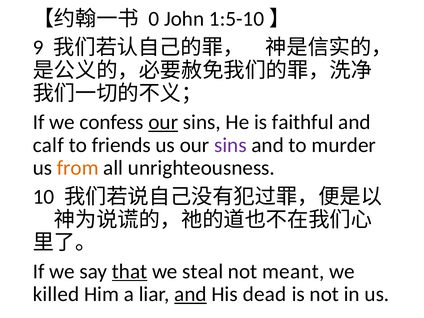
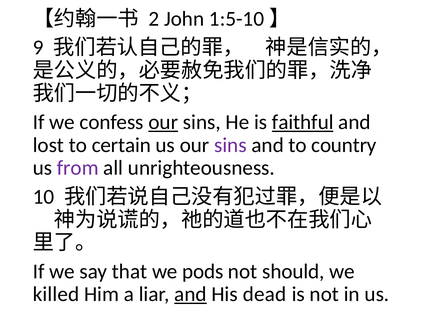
0: 0 -> 2
faithful underline: none -> present
calf: calf -> lost
friends: friends -> certain
murder: murder -> country
from colour: orange -> purple
that underline: present -> none
steal: steal -> pods
meant: meant -> should
